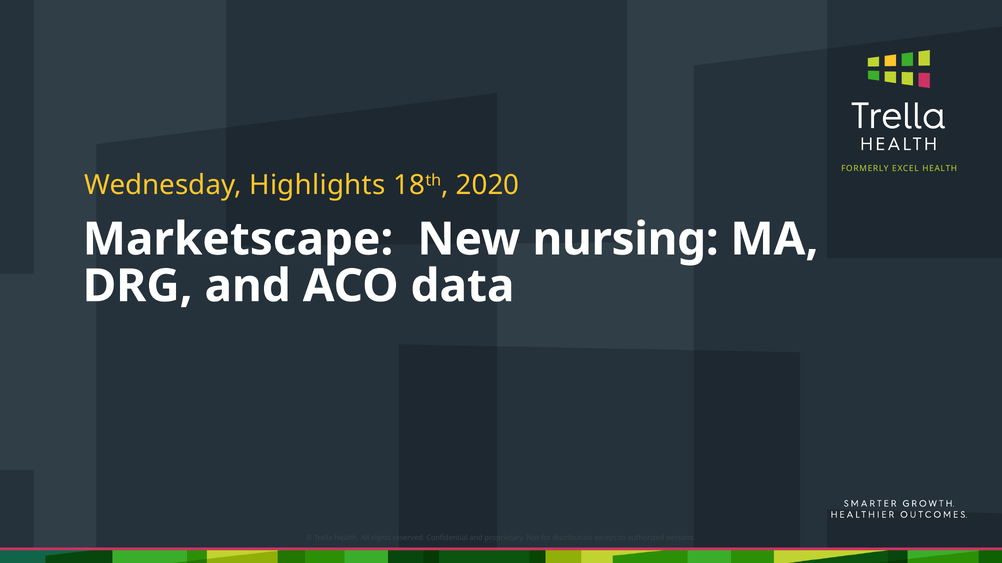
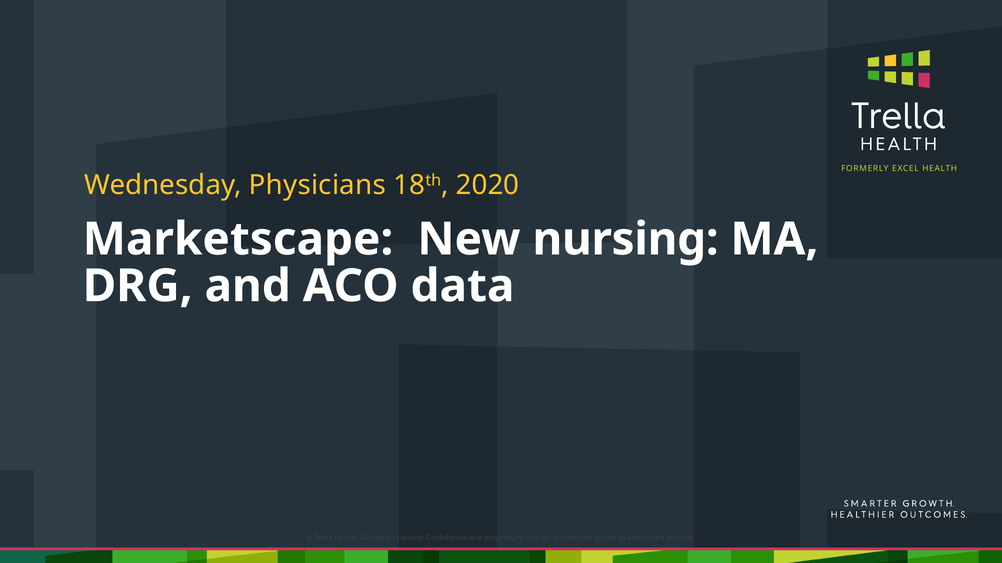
Highlights: Highlights -> Physicians
